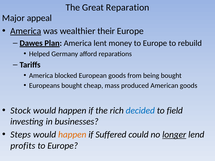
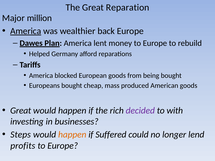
appeal: appeal -> million
their: their -> back
Stock at (21, 111): Stock -> Great
decided colour: blue -> purple
field: field -> with
longer underline: present -> none
